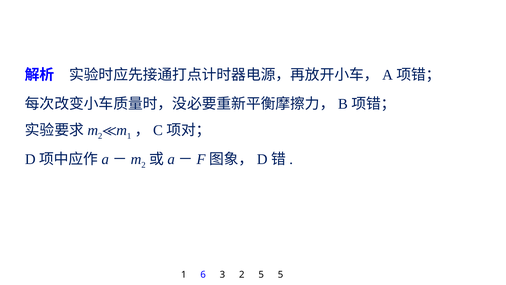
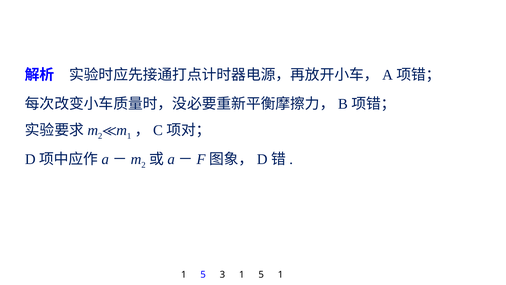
6 at (203, 275): 6 -> 5
3 2: 2 -> 1
5 5: 5 -> 1
